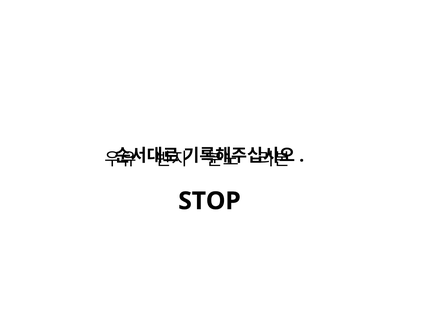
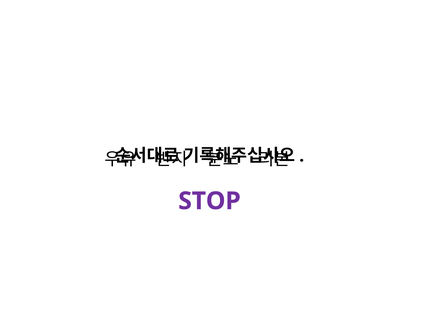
STOP colour: black -> purple
